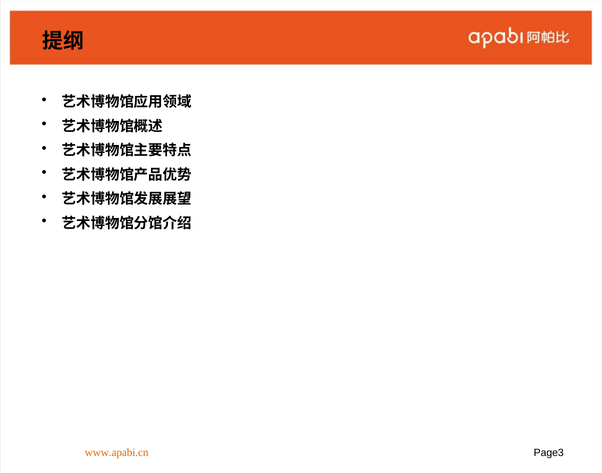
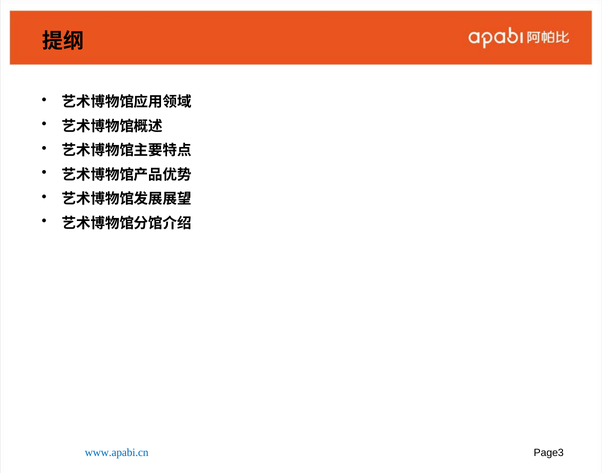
www.apabi.cn colour: orange -> blue
